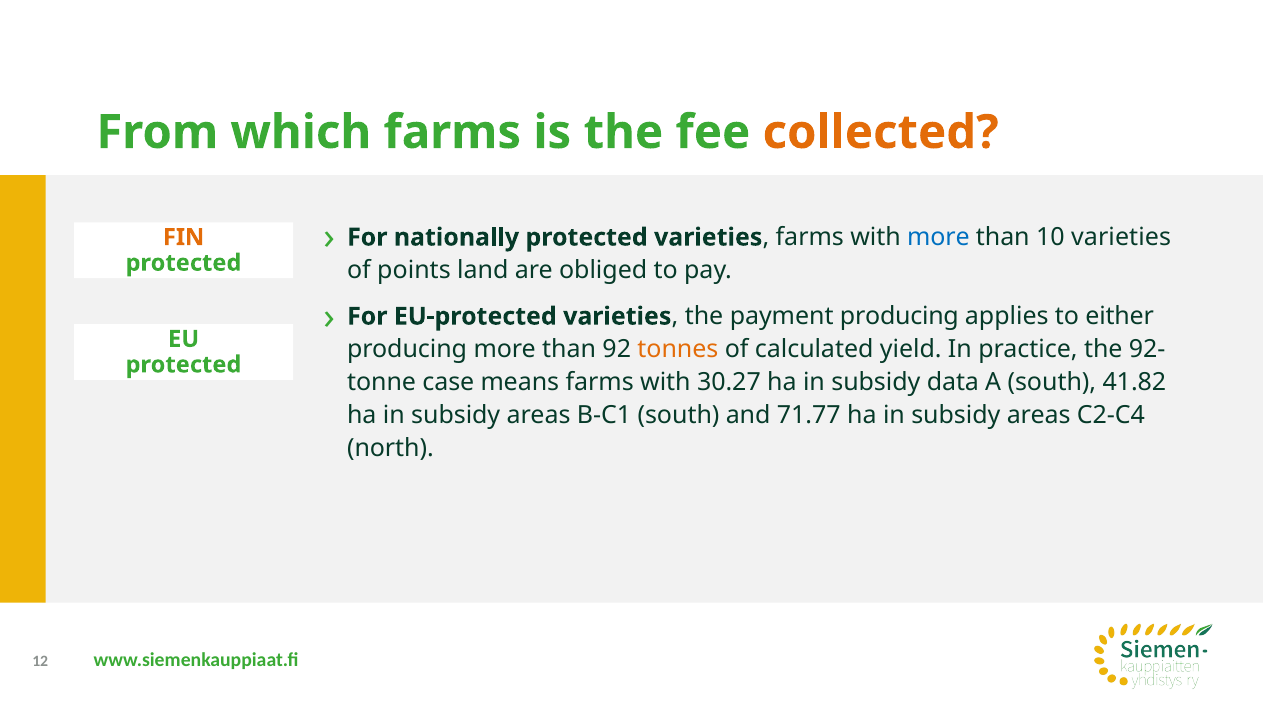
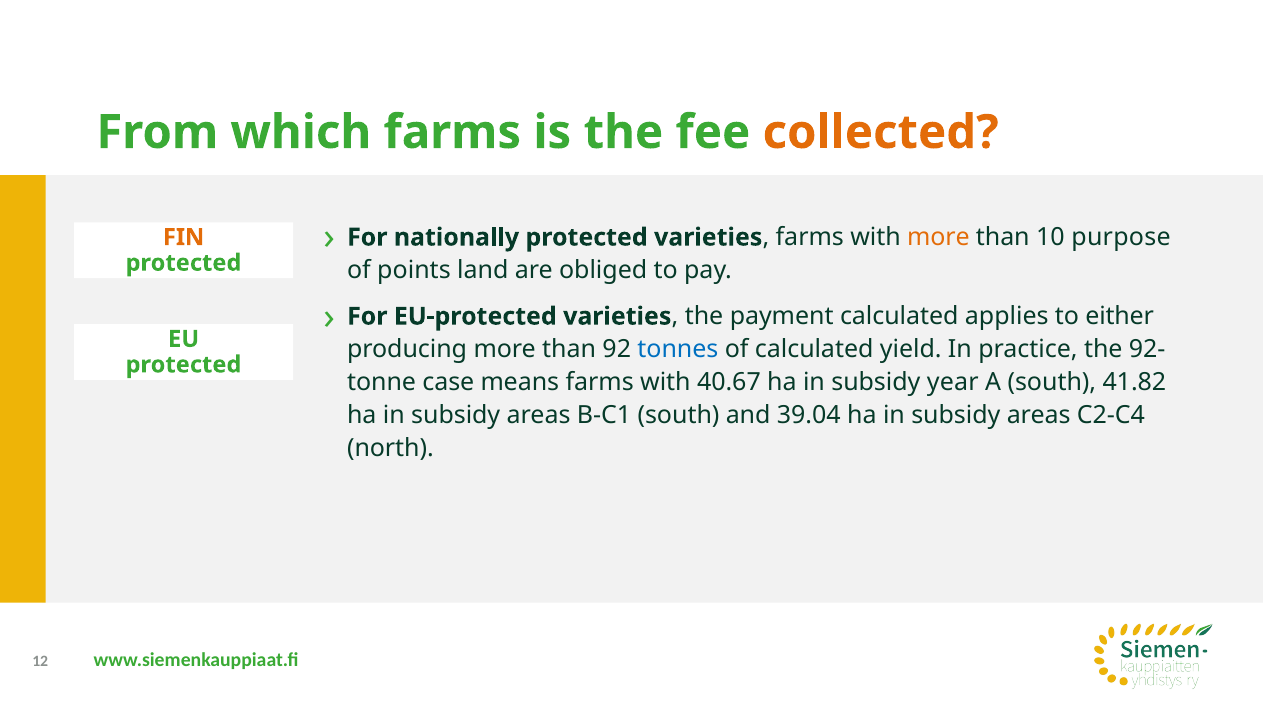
more at (938, 237) colour: blue -> orange
10 varieties: varieties -> purpose
payment producing: producing -> calculated
tonnes colour: orange -> blue
30.27: 30.27 -> 40.67
data: data -> year
71.77: 71.77 -> 39.04
